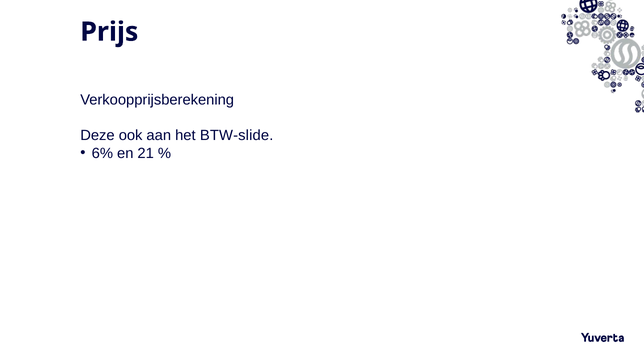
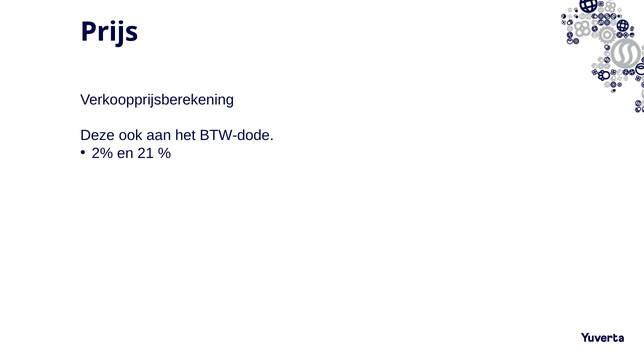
BTW-slide: BTW-slide -> BTW-dode
6%: 6% -> 2%
